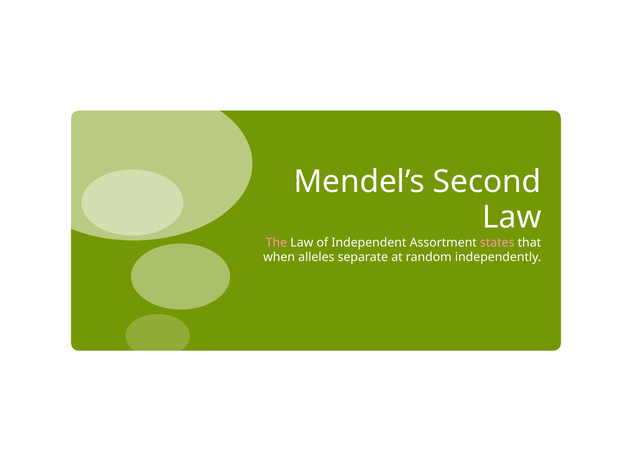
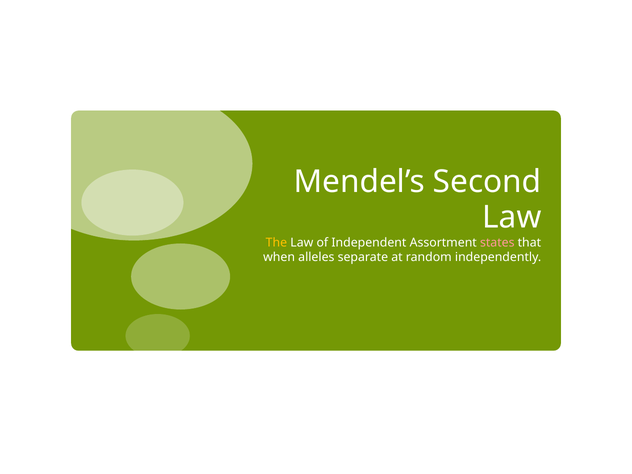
The colour: pink -> yellow
